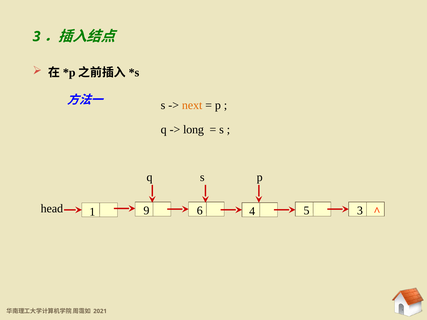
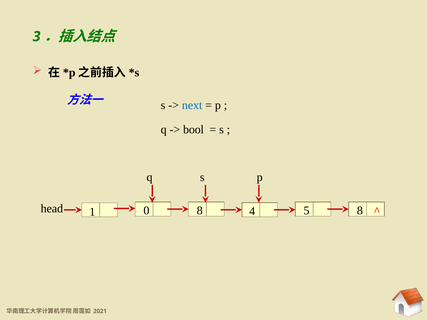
next colour: orange -> blue
long: long -> bool
head 6: 6 -> 8
5 3: 3 -> 8
9: 9 -> 0
